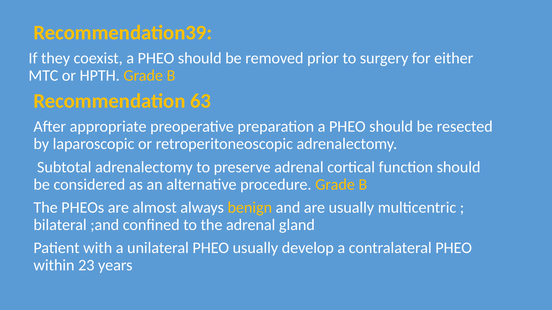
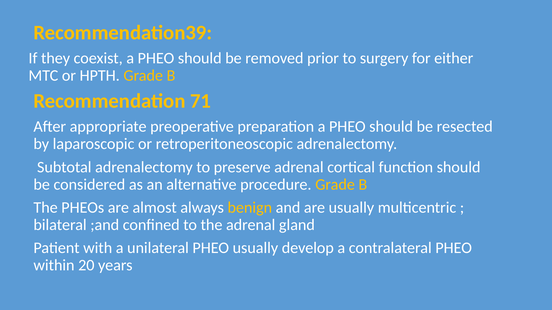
63: 63 -> 71
23: 23 -> 20
